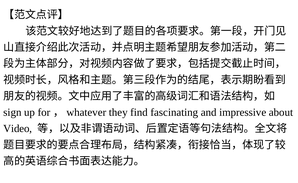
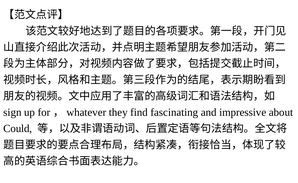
Video: Video -> Could
